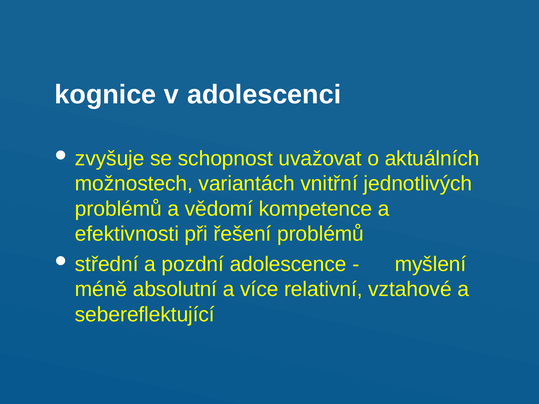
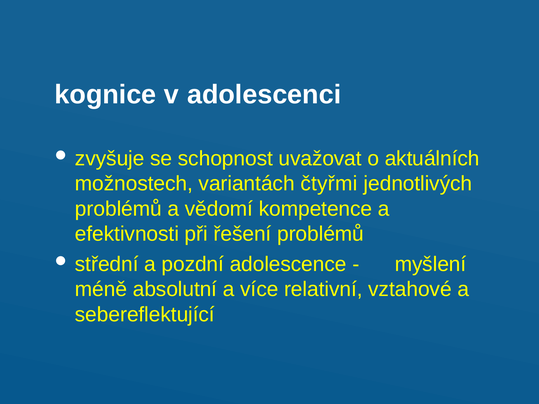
vnitřní: vnitřní -> čtyřmi
